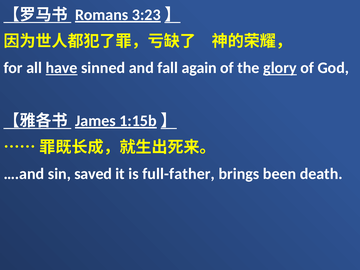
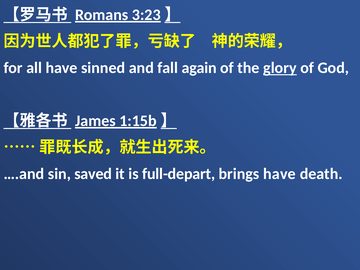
have at (62, 68) underline: present -> none
full-father: full-father -> full-depart
brings been: been -> have
